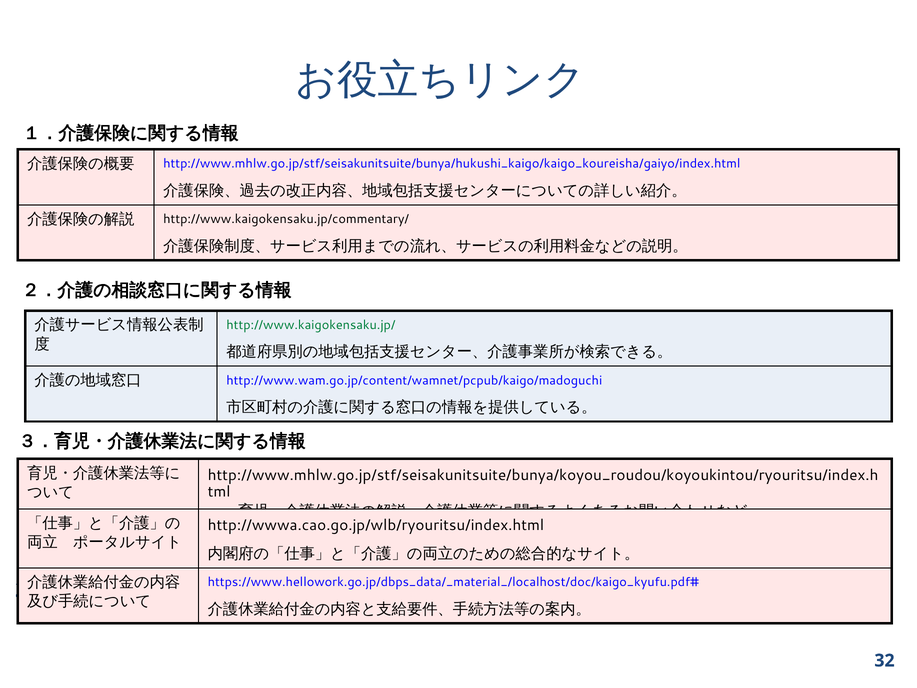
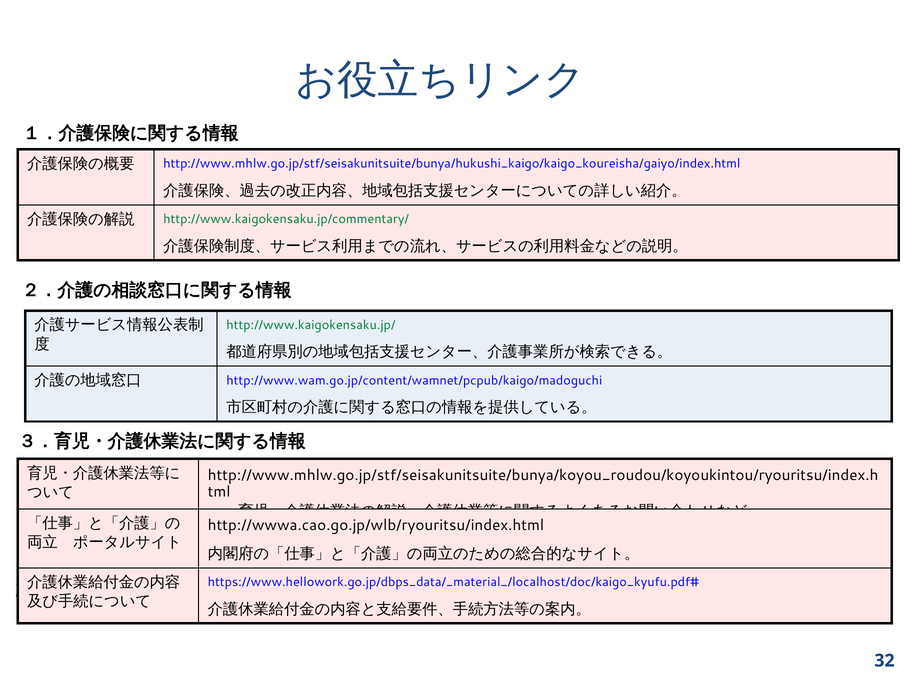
http://www.kaigokensaku.jp/commentary/ colour: black -> green
